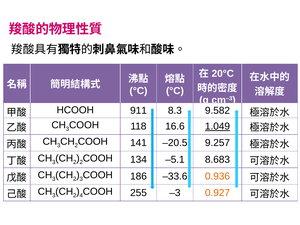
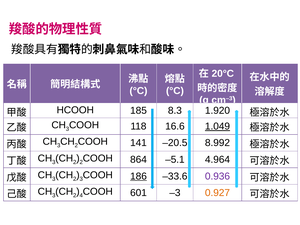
911: 911 -> 185
9.582: 9.582 -> 1.920
9.257: 9.257 -> 8.992
134: 134 -> 864
8.683: 8.683 -> 4.964
186 underline: none -> present
0.936 colour: orange -> purple
255: 255 -> 601
